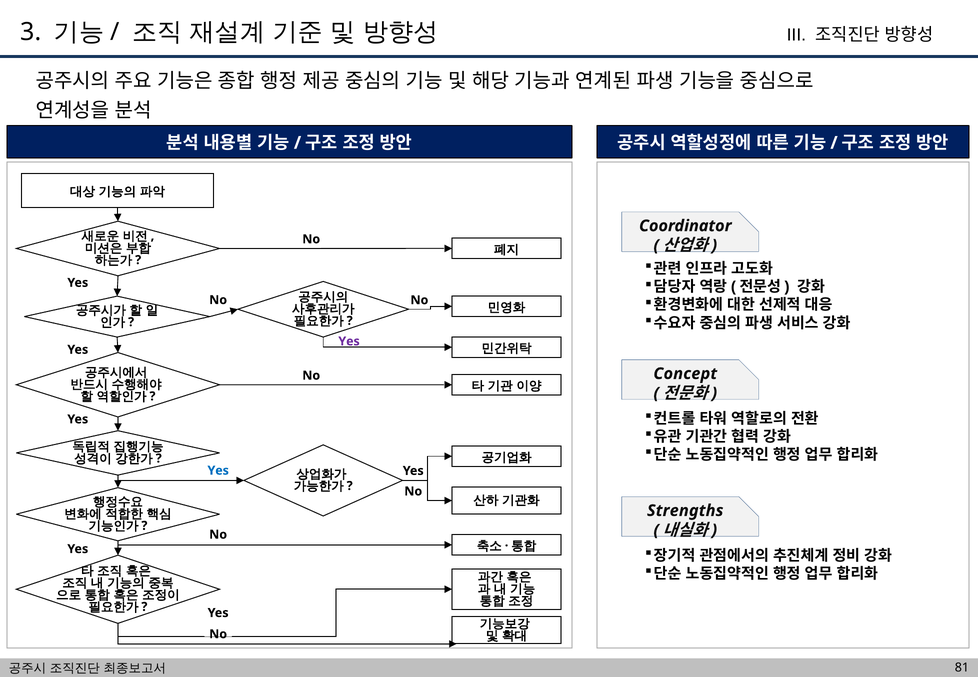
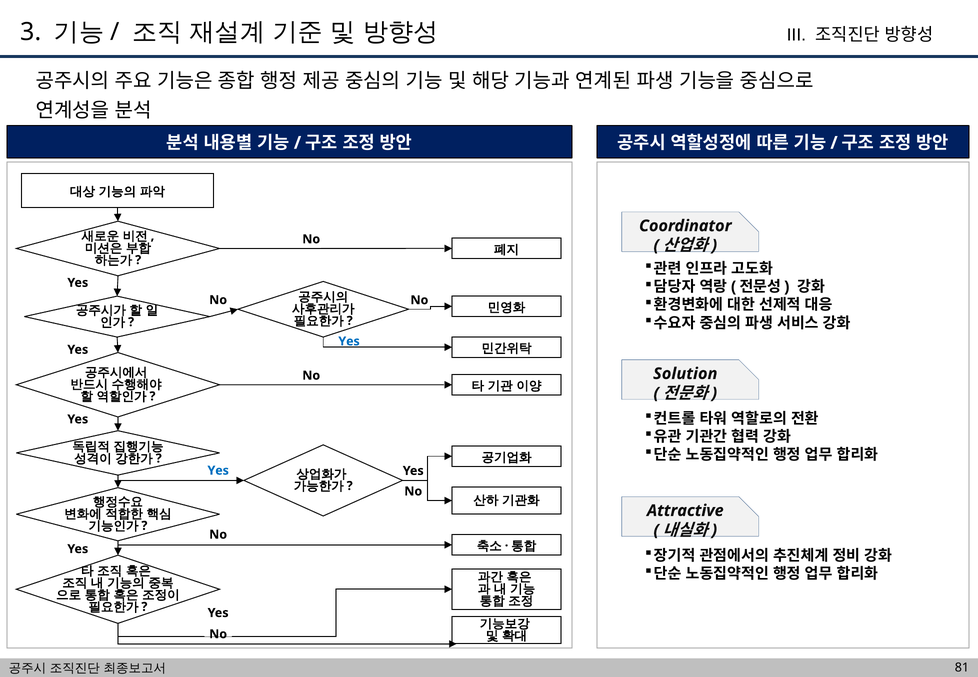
Yes at (349, 341) colour: purple -> blue
Concept: Concept -> Solution
Strengths: Strengths -> Attractive
